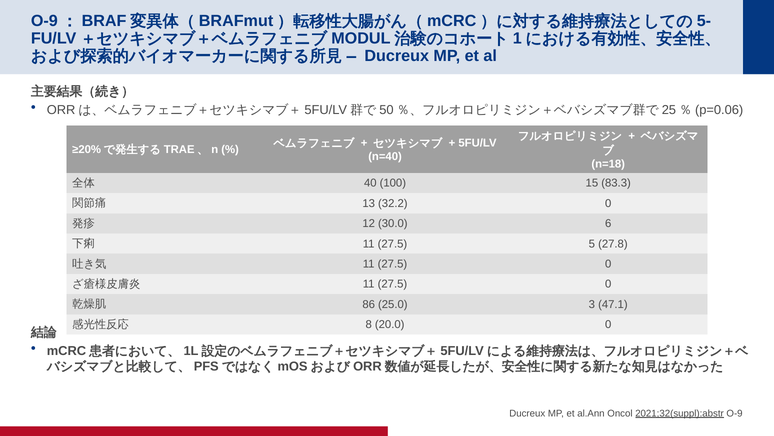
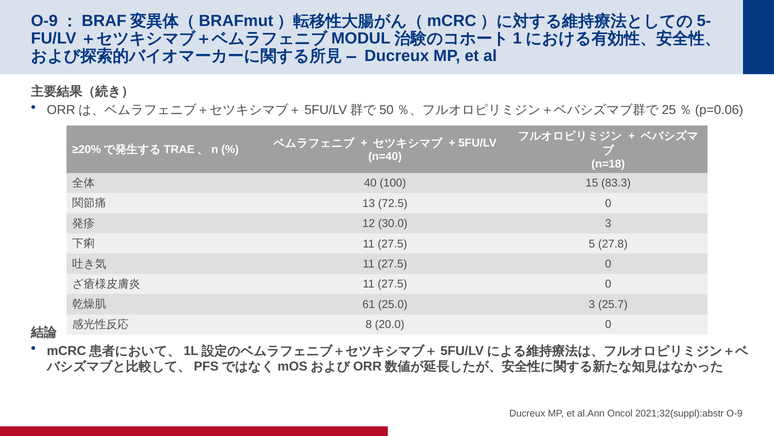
32.2: 32.2 -> 72.5
30.0 6: 6 -> 3
86: 86 -> 61
47.1: 47.1 -> 25.7
2021;32(suppl):abstr underline: present -> none
